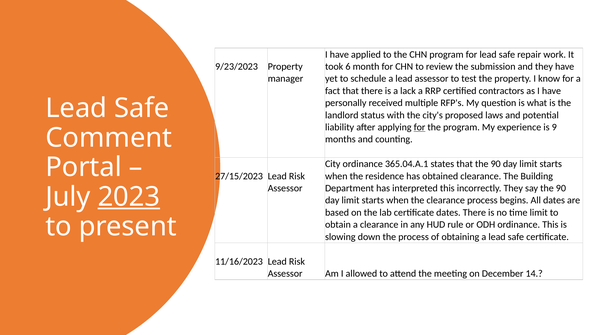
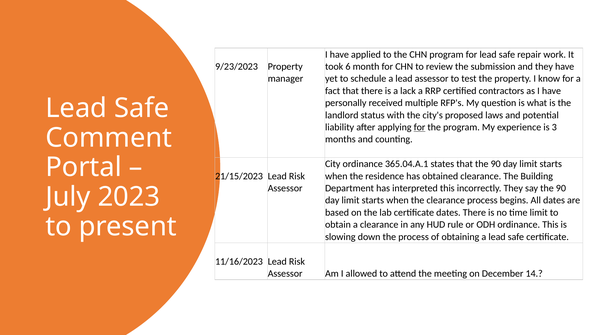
9: 9 -> 3
27/15/2023: 27/15/2023 -> 21/15/2023
2023 underline: present -> none
